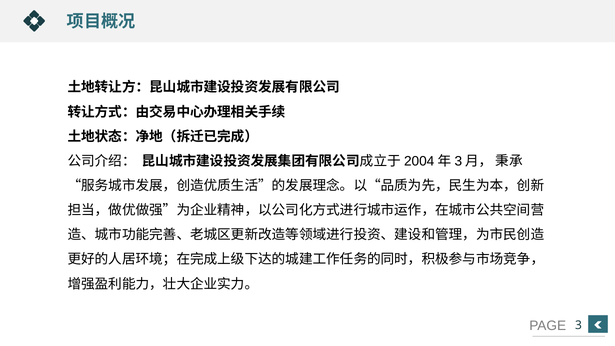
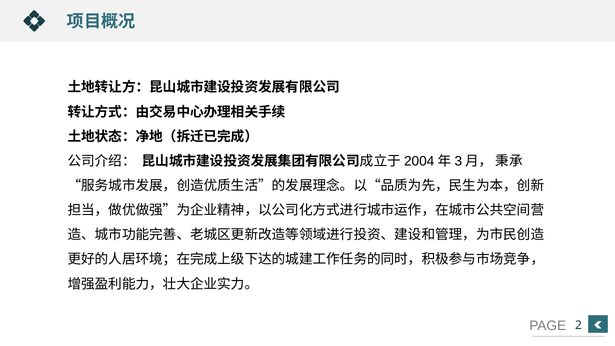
3: 3 -> 2
